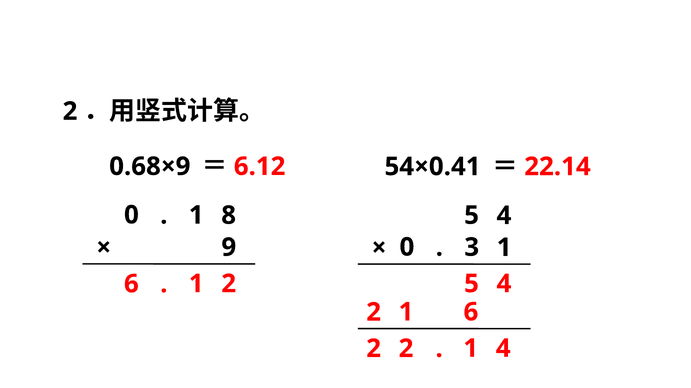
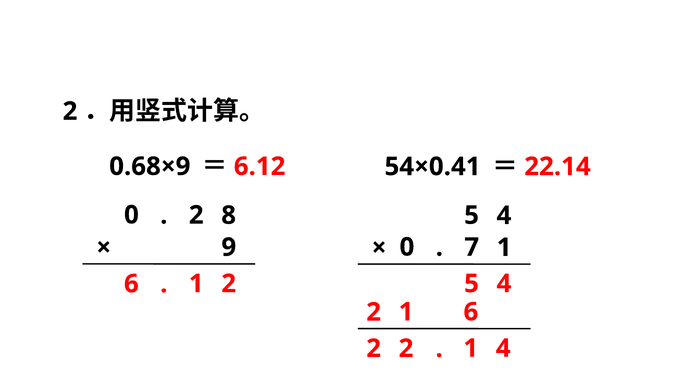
1 at (196, 215): 1 -> 2
3: 3 -> 7
